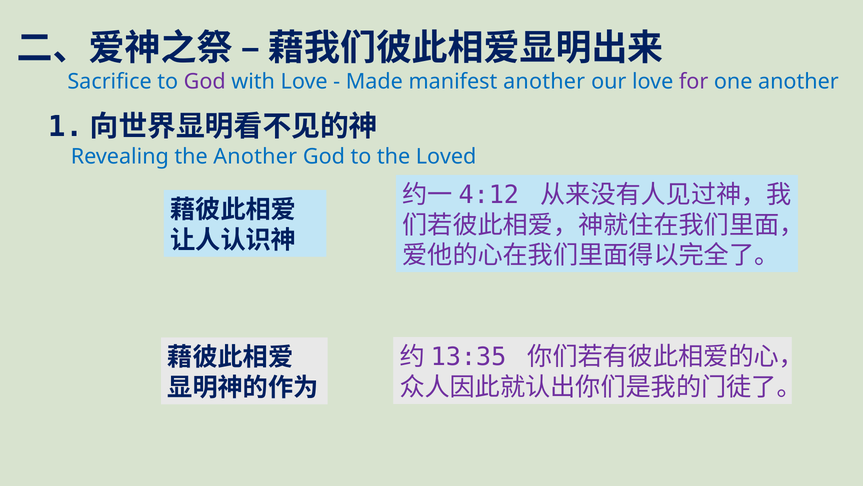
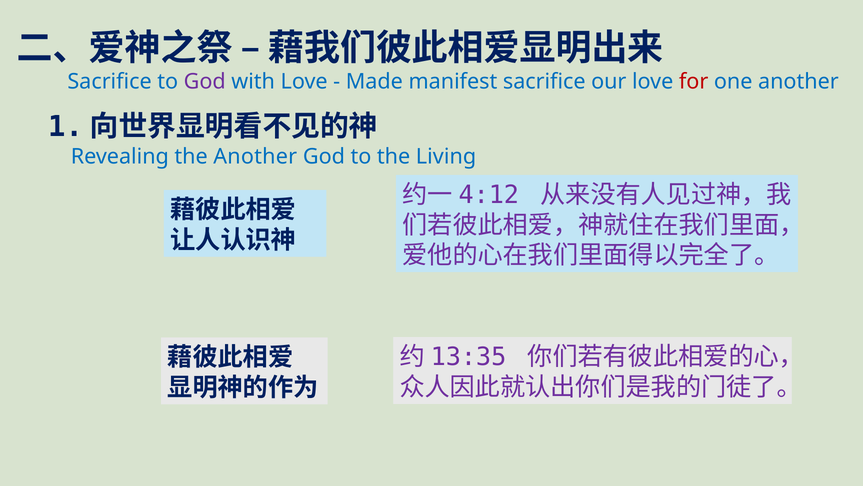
manifest another: another -> sacrifice
for colour: purple -> red
Loved: Loved -> Living
